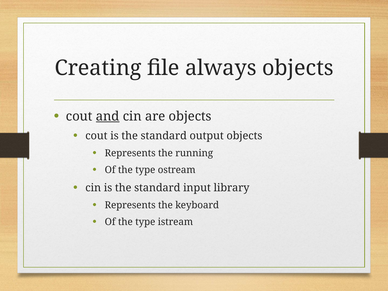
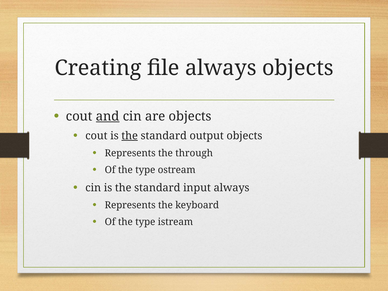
the at (130, 136) underline: none -> present
running: running -> through
input library: library -> always
